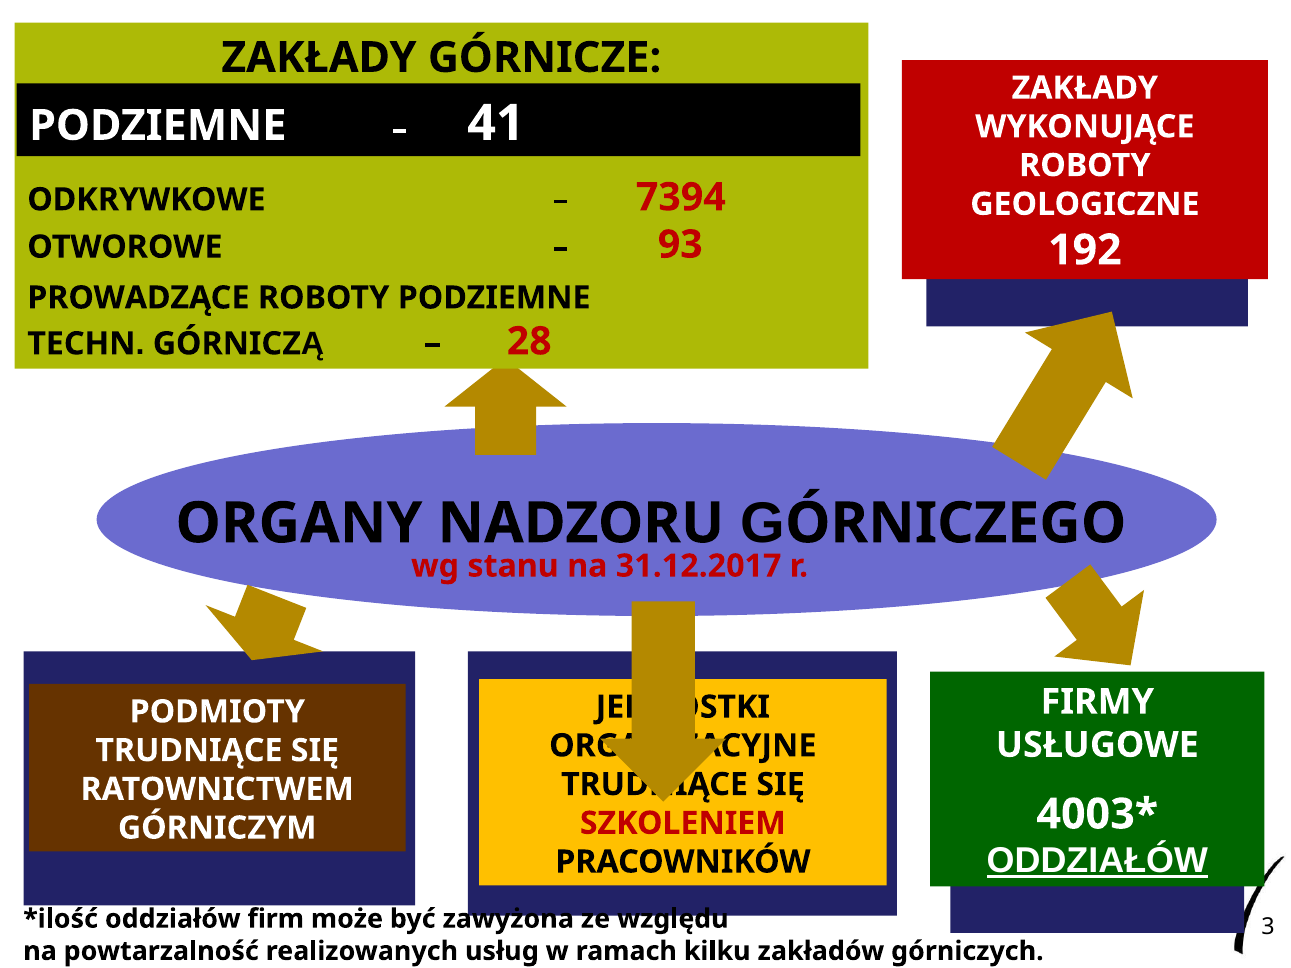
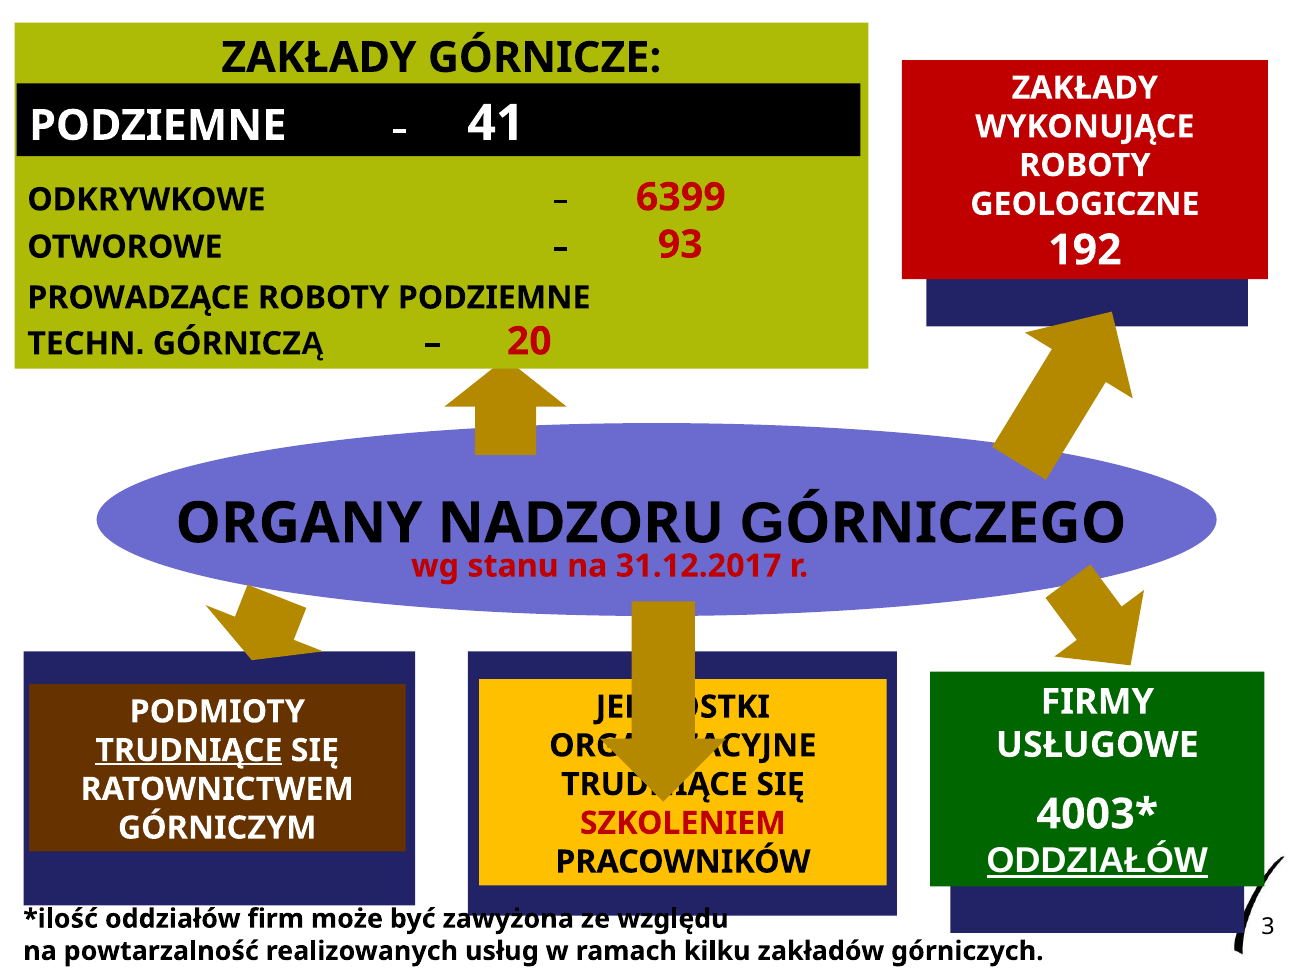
7394: 7394 -> 6399
28: 28 -> 20
TRUDNIĄCE at (189, 751) underline: none -> present
